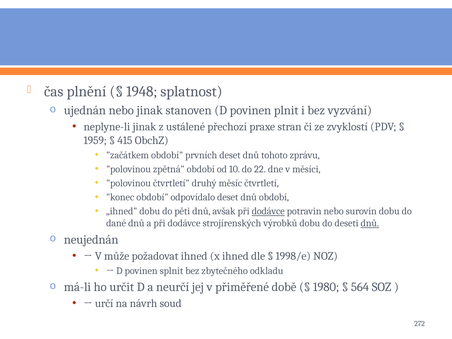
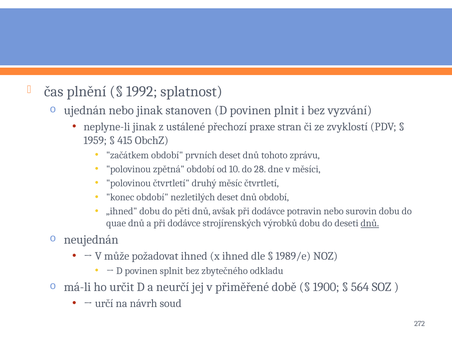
1948: 1948 -> 1992
22: 22 -> 28
odpovídalo: odpovídalo -> nezletilých
dodávce at (268, 211) underline: present -> none
dané: dané -> quae
1998/e: 1998/e -> 1989/e
1980: 1980 -> 1900
